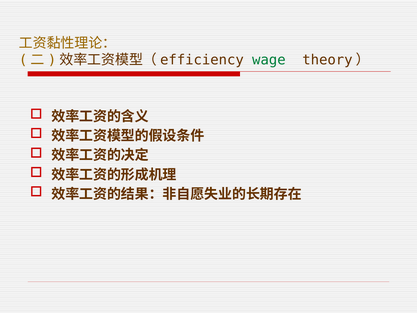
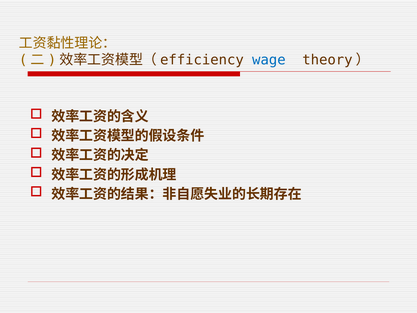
wage colour: green -> blue
